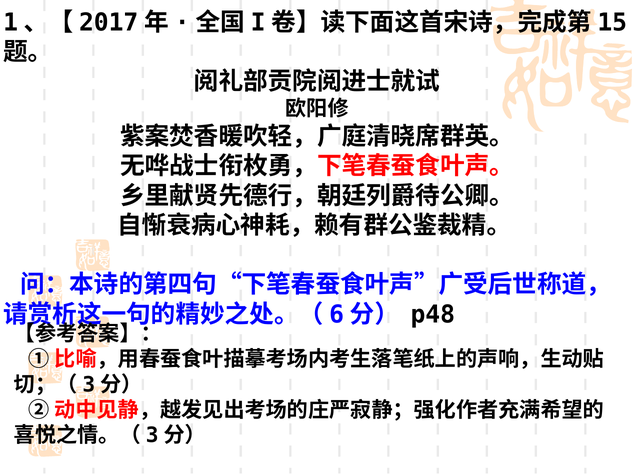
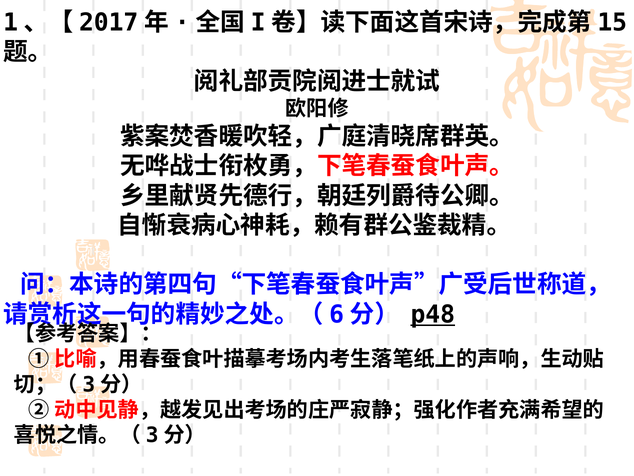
p48 underline: none -> present
